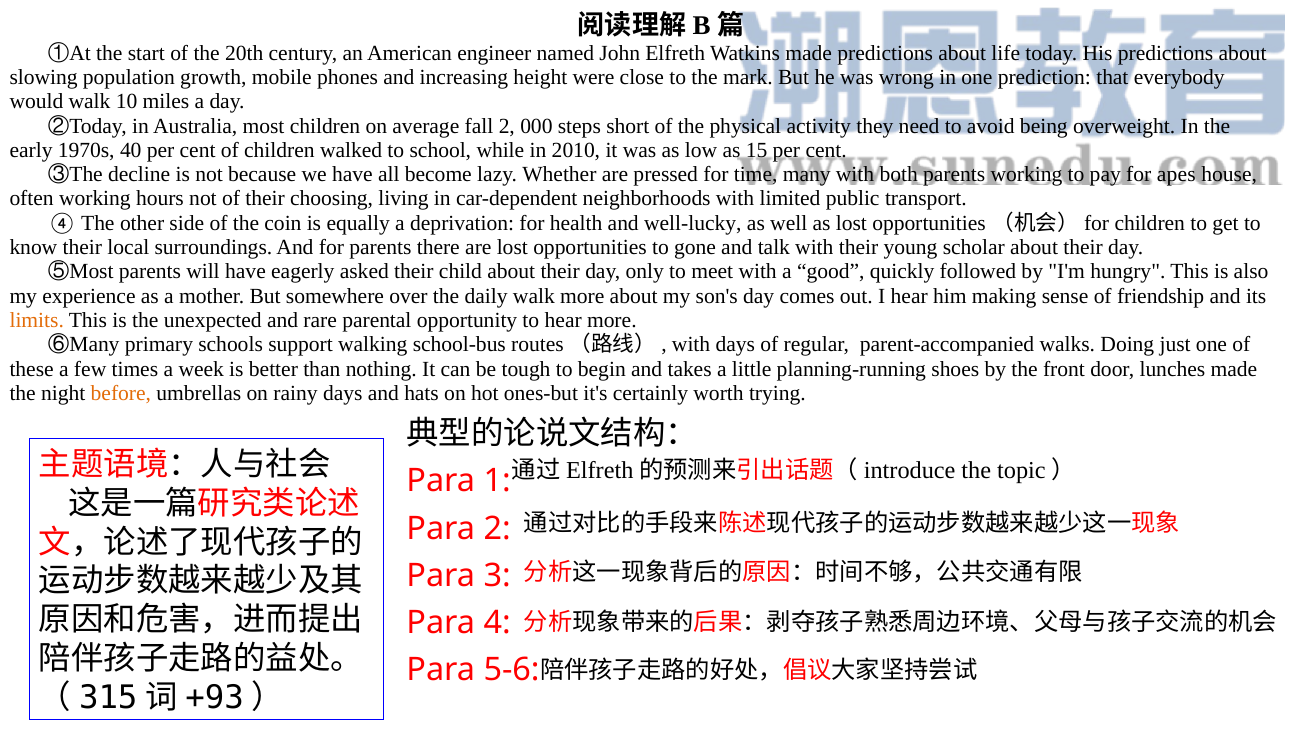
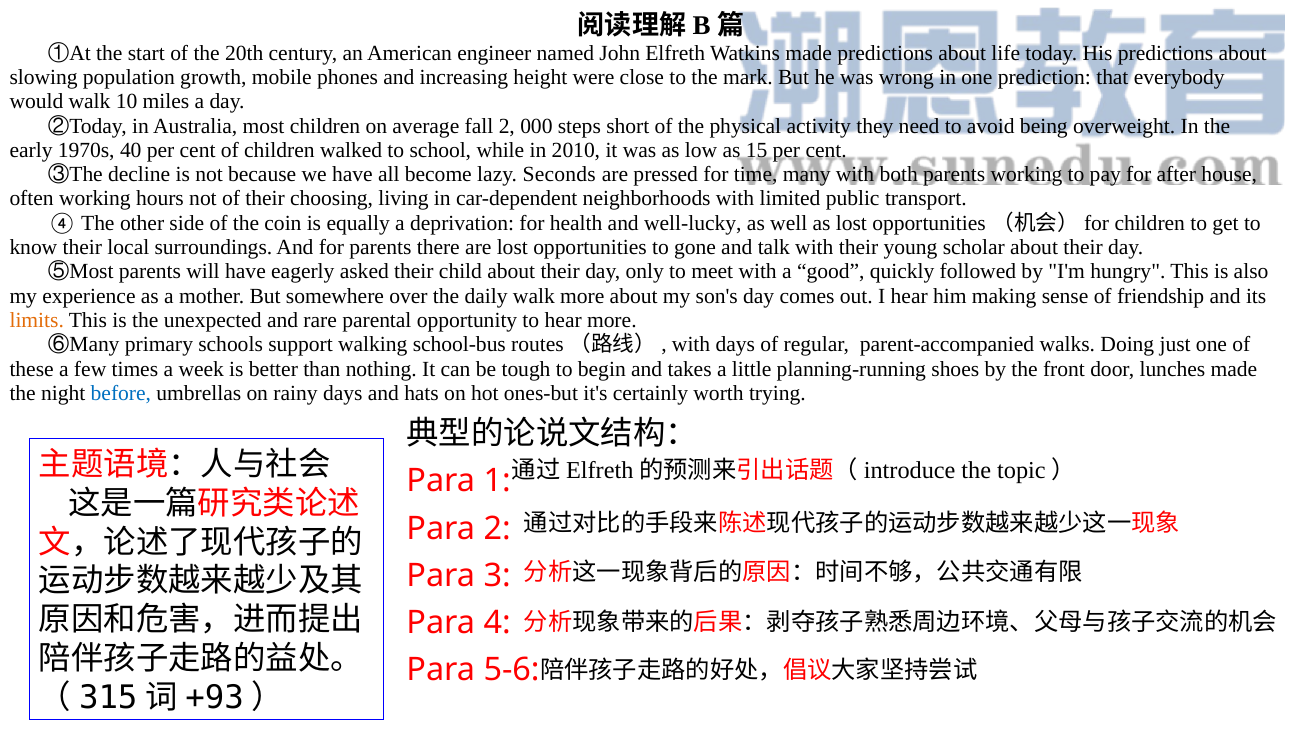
Whether: Whether -> Seconds
apes: apes -> after
before colour: orange -> blue
